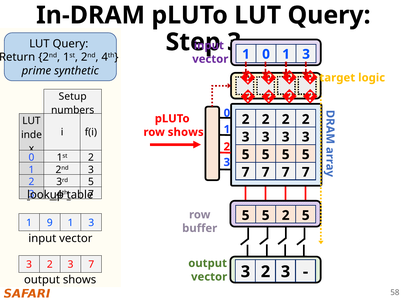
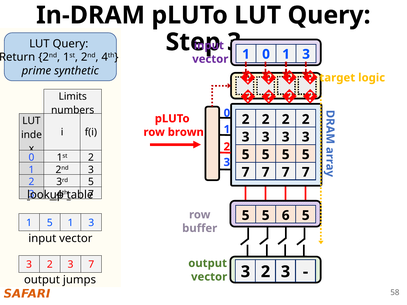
Setup: Setup -> Limits
row shows: shows -> brown
5 2: 2 -> 6
1 9: 9 -> 5
output shows: shows -> jumps
